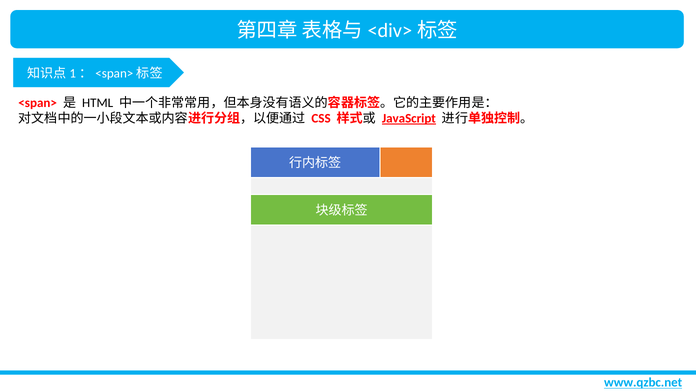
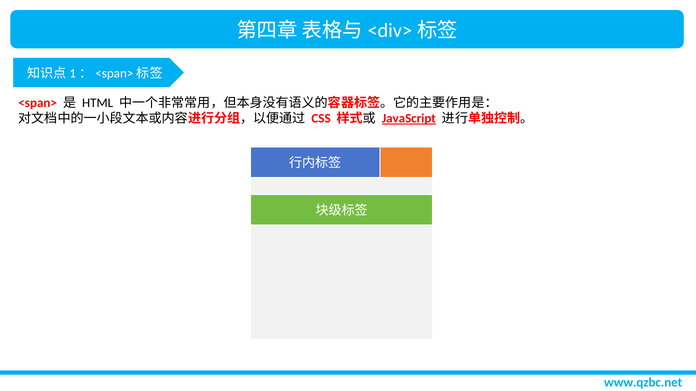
www.qzbc.net underline: present -> none
